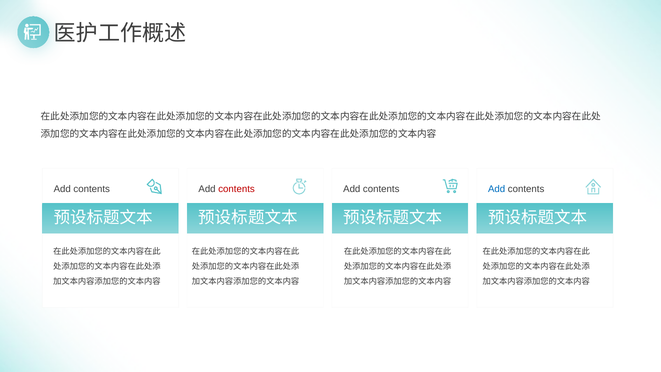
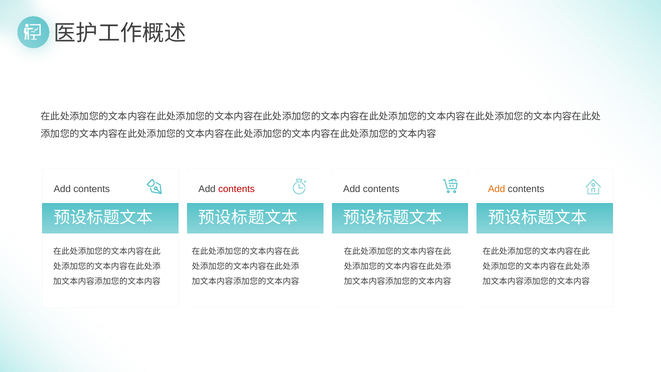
Add at (497, 189) colour: blue -> orange
